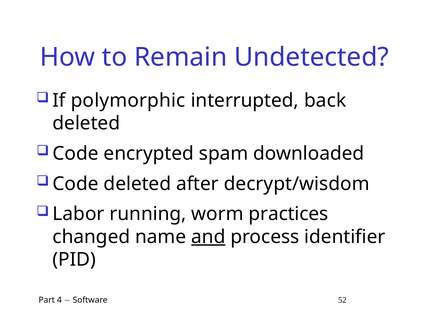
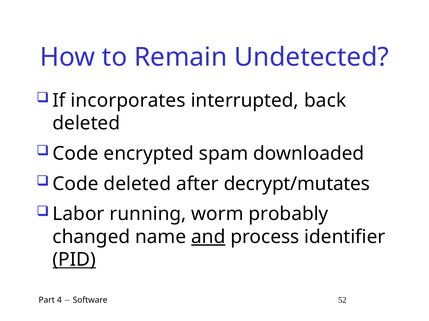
polymorphic: polymorphic -> incorporates
decrypt/wisdom: decrypt/wisdom -> decrypt/mutates
practices: practices -> probably
PID underline: none -> present
